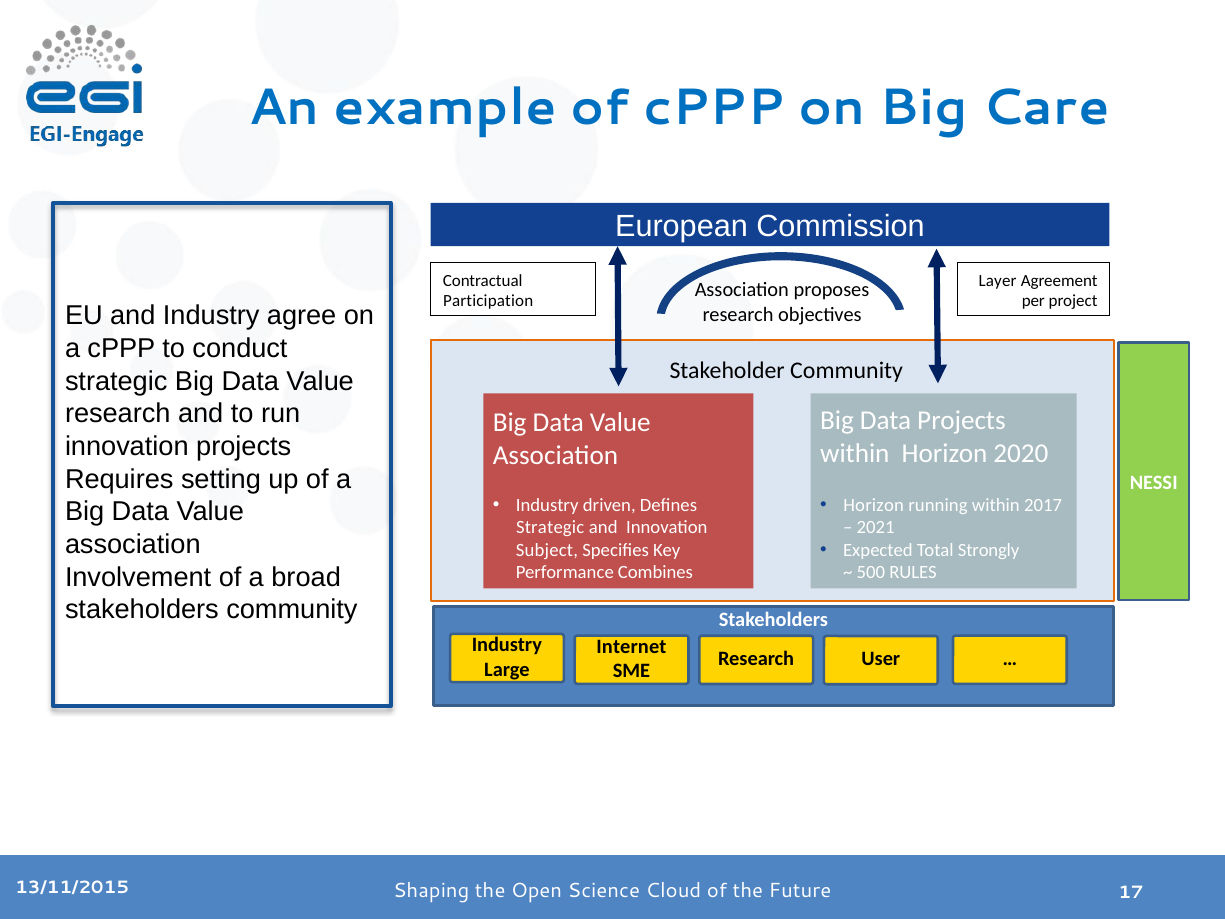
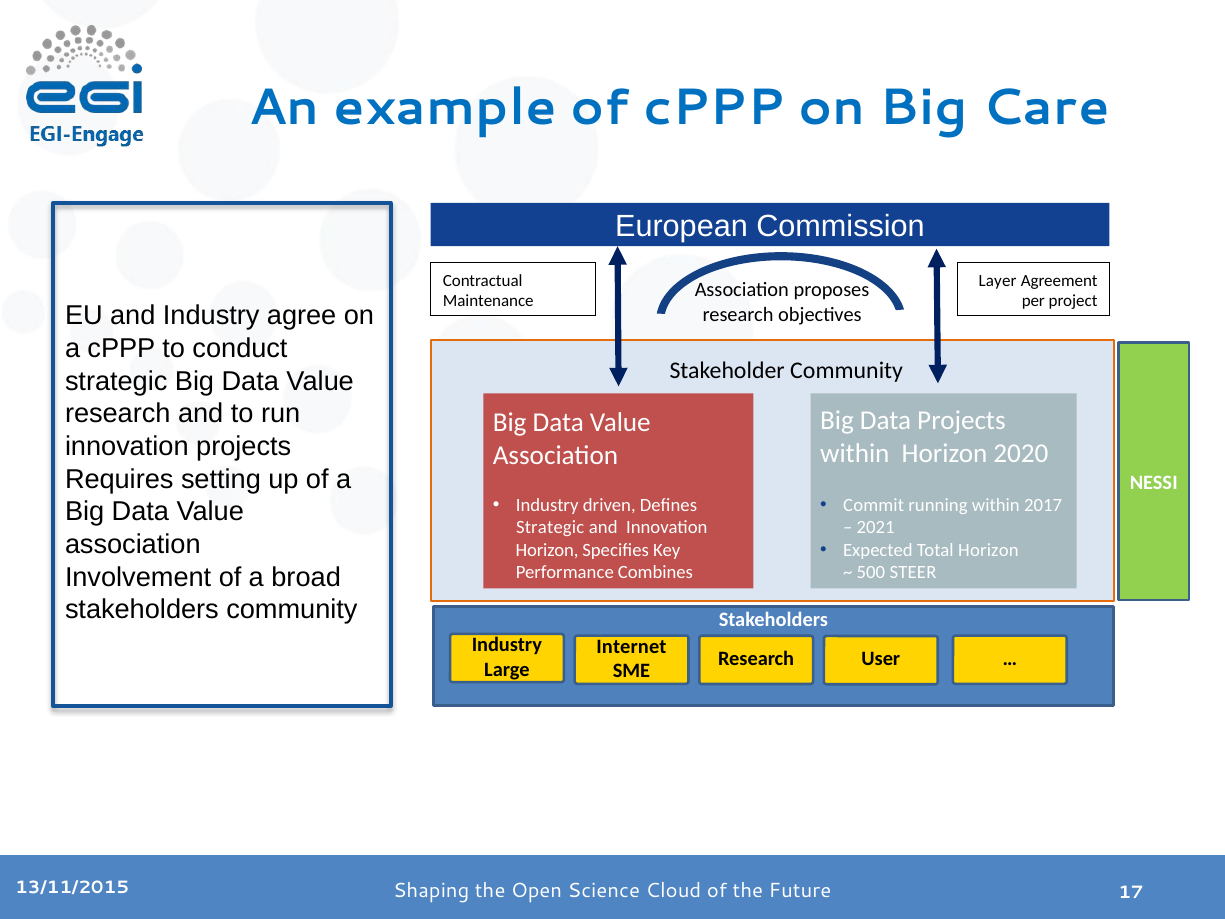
Participation: Participation -> Maintenance
Horizon at (874, 505): Horizon -> Commit
Total Strongly: Strongly -> Horizon
Subject at (547, 550): Subject -> Horizon
RULES: RULES -> STEER
